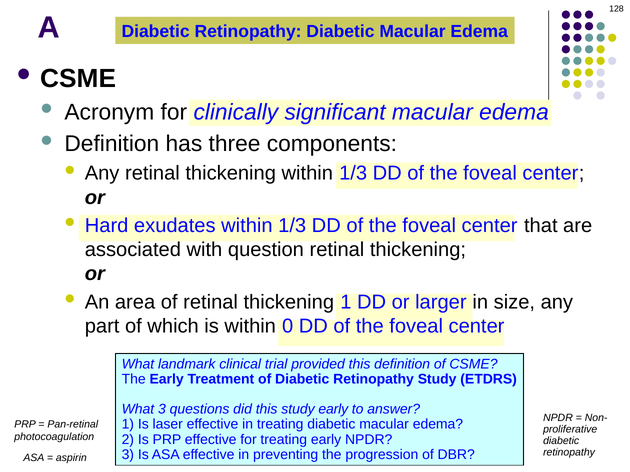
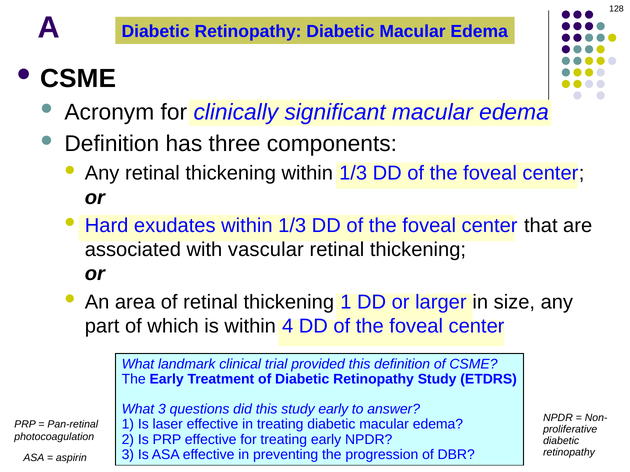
question: question -> vascular
0: 0 -> 4
